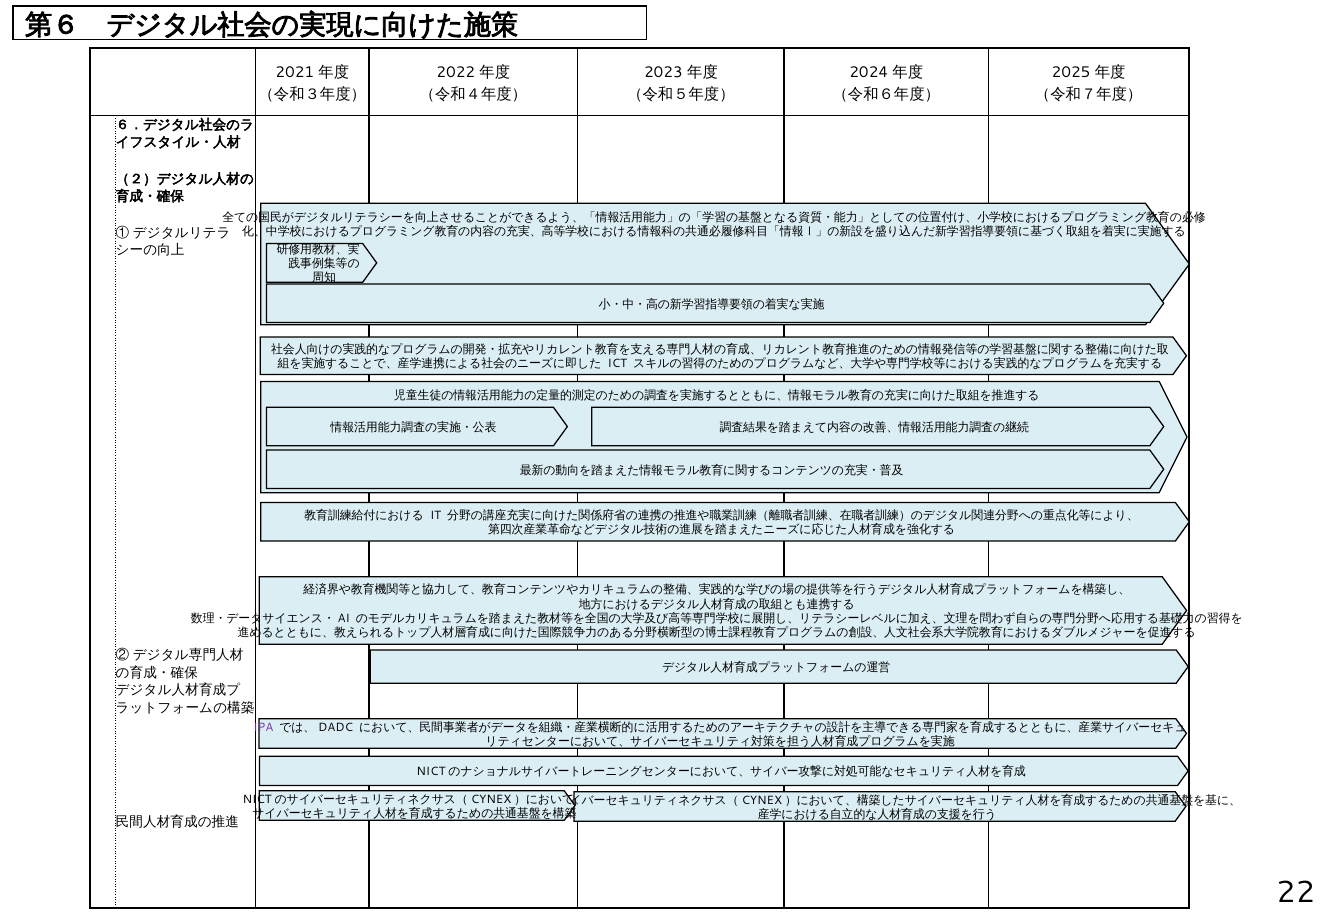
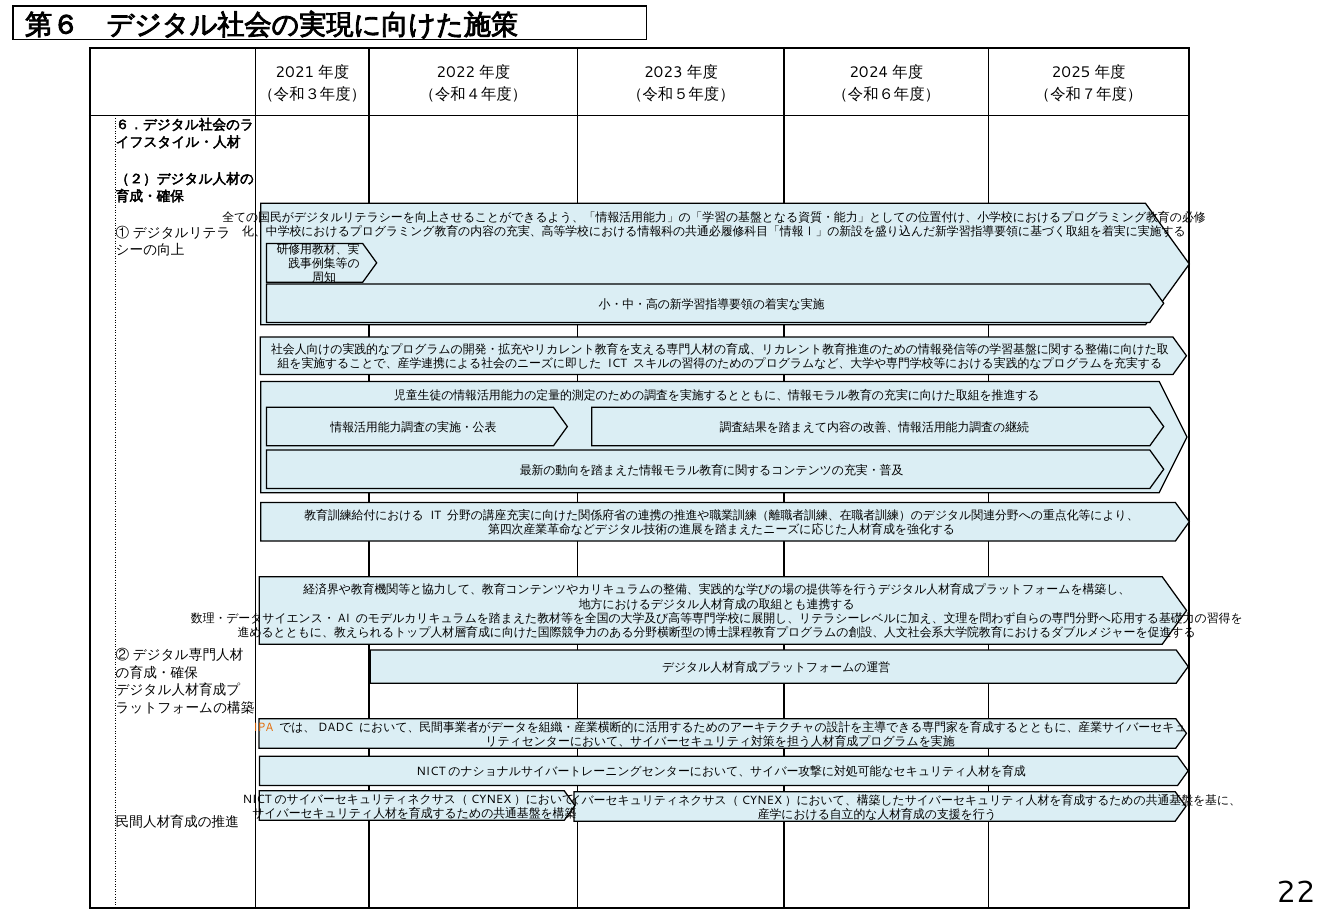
IPA colour: purple -> orange
